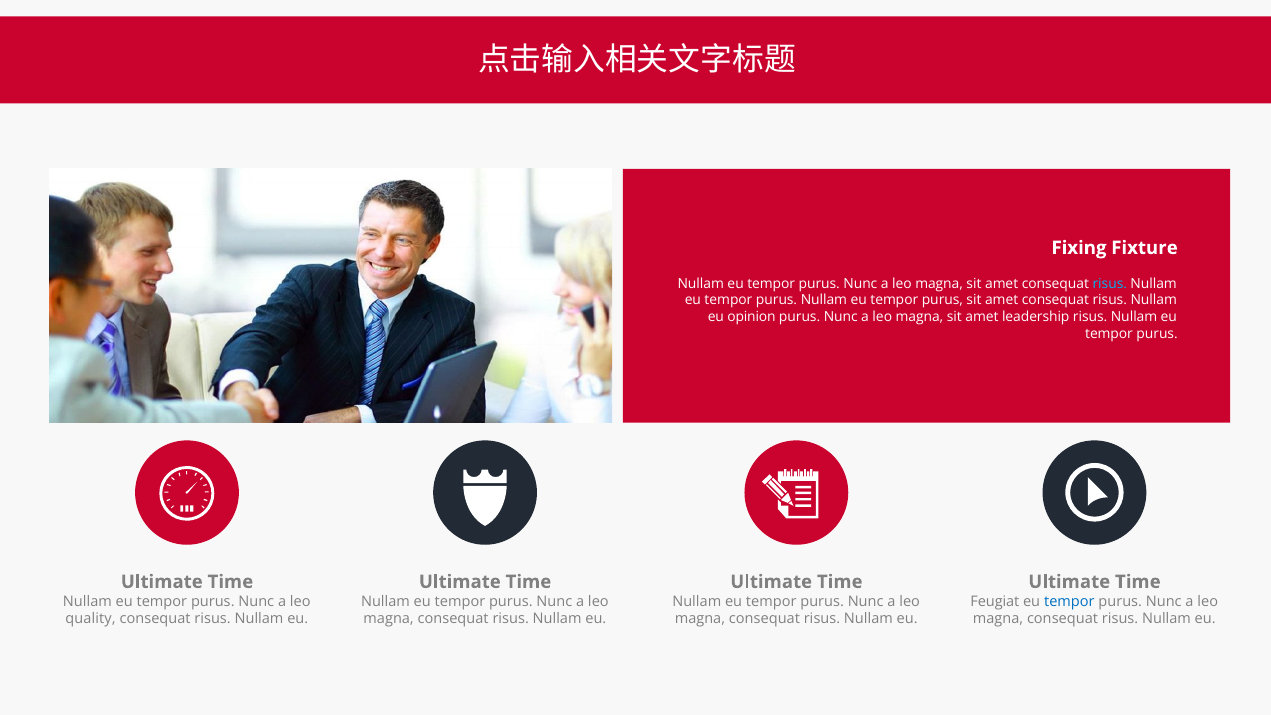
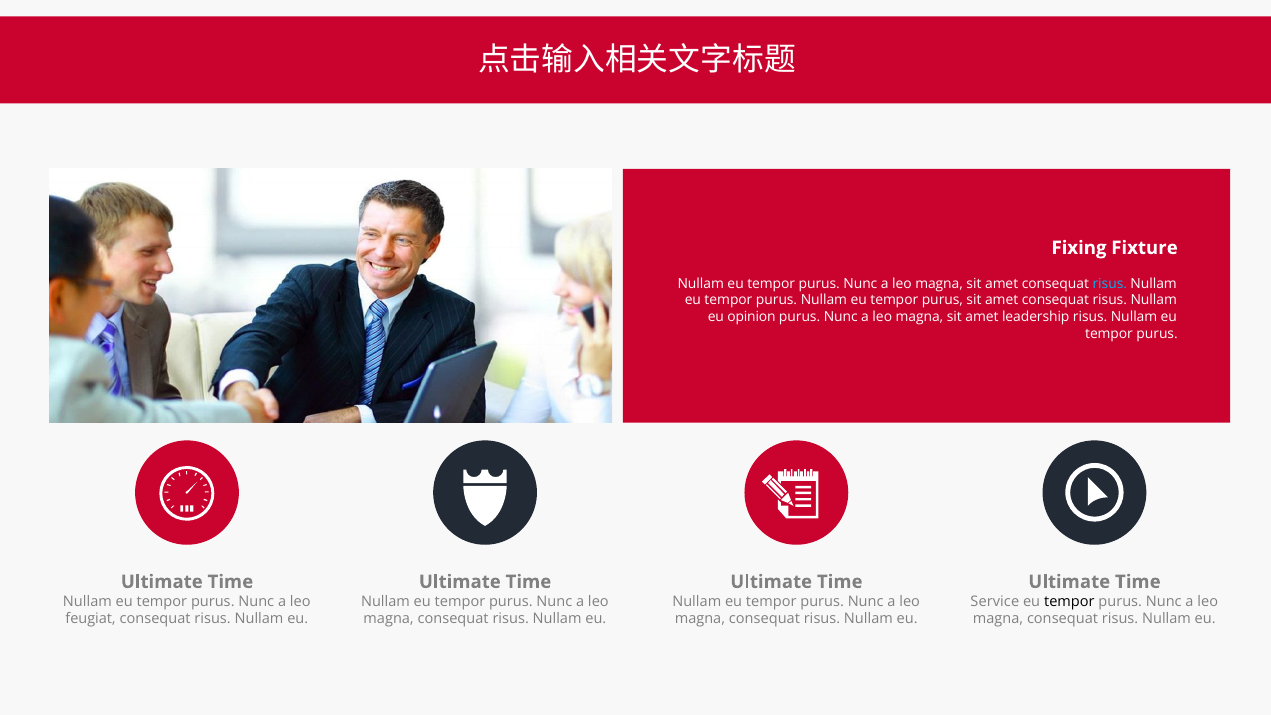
Feugiat: Feugiat -> Service
tempor at (1069, 602) colour: blue -> black
quality: quality -> feugiat
